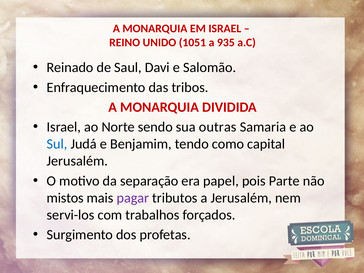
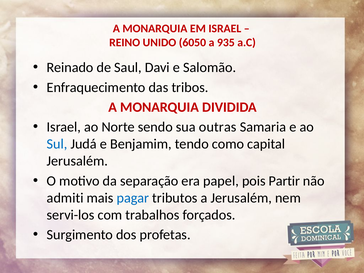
1051: 1051 -> 6050
Parte: Parte -> Partir
mistos: mistos -> admiti
pagar colour: purple -> blue
